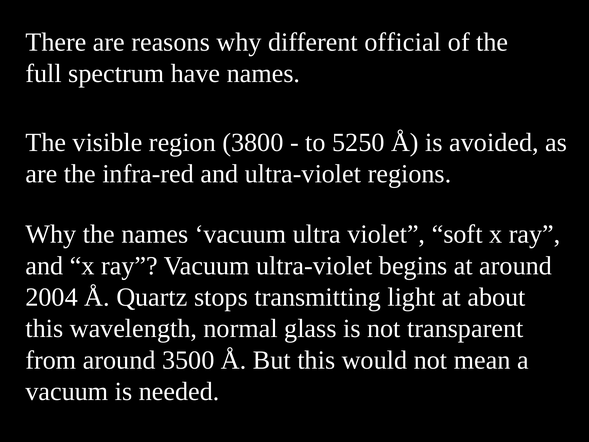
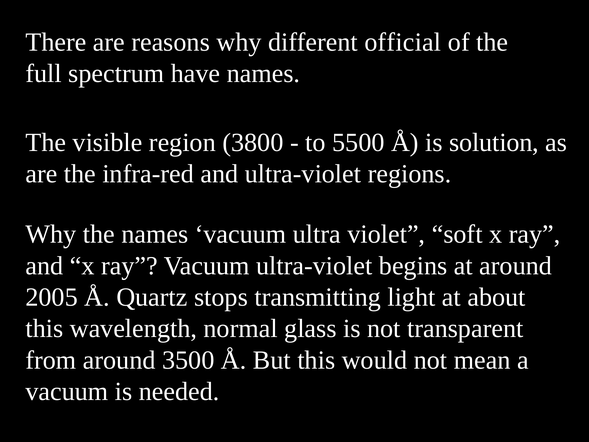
5250: 5250 -> 5500
avoided: avoided -> solution
2004: 2004 -> 2005
